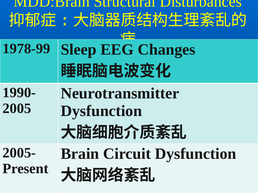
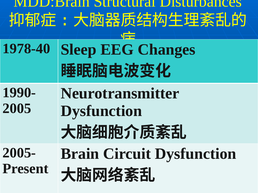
1978-99: 1978-99 -> 1978-40
